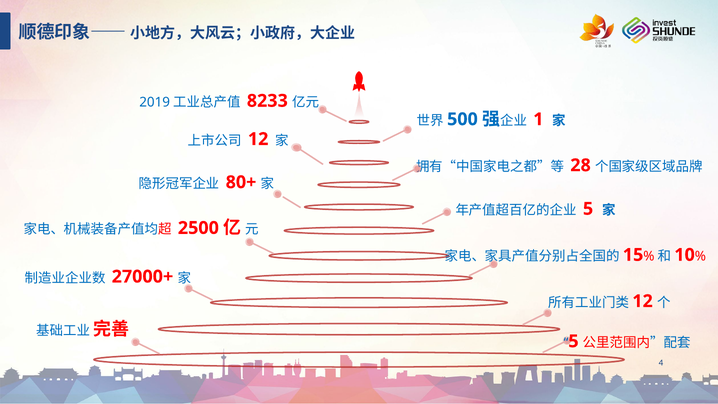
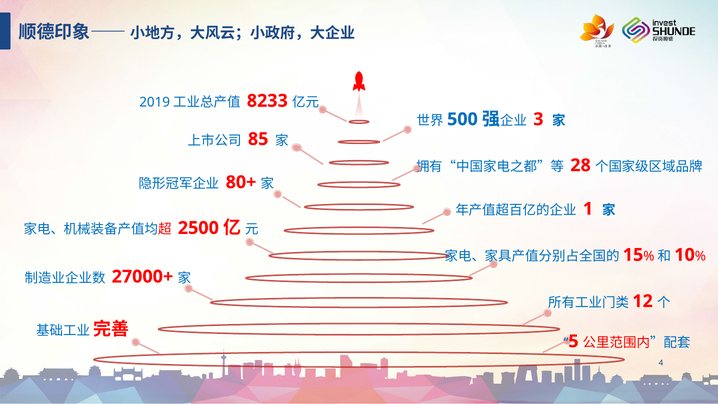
1: 1 -> 3
12: 12 -> 85
5: 5 -> 1
